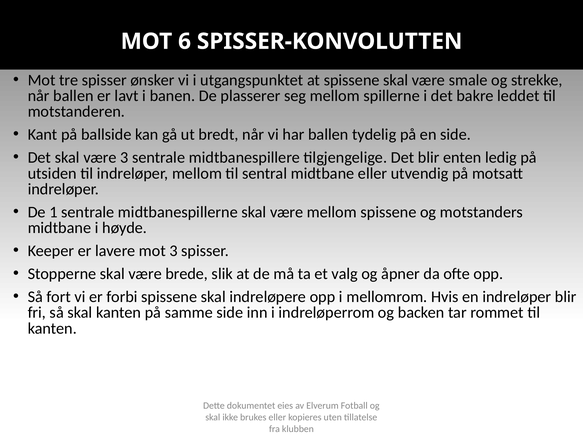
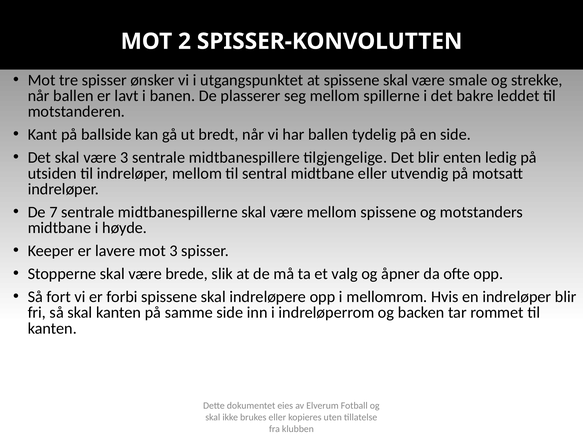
6: 6 -> 2
1: 1 -> 7
